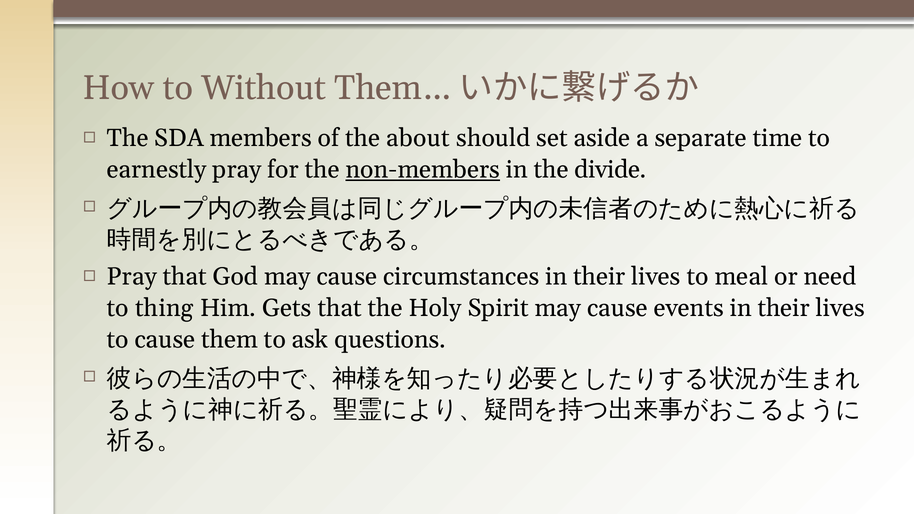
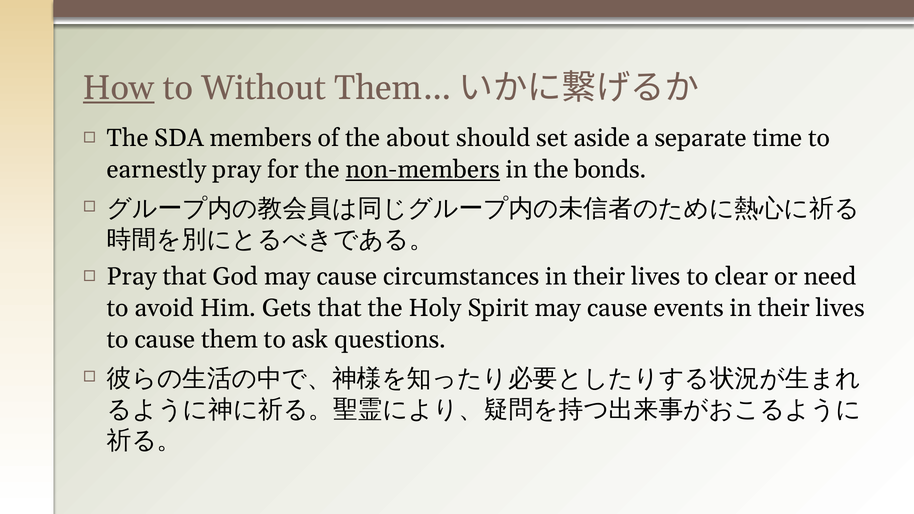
How underline: none -> present
divide: divide -> bonds
meal: meal -> clear
thing: thing -> avoid
